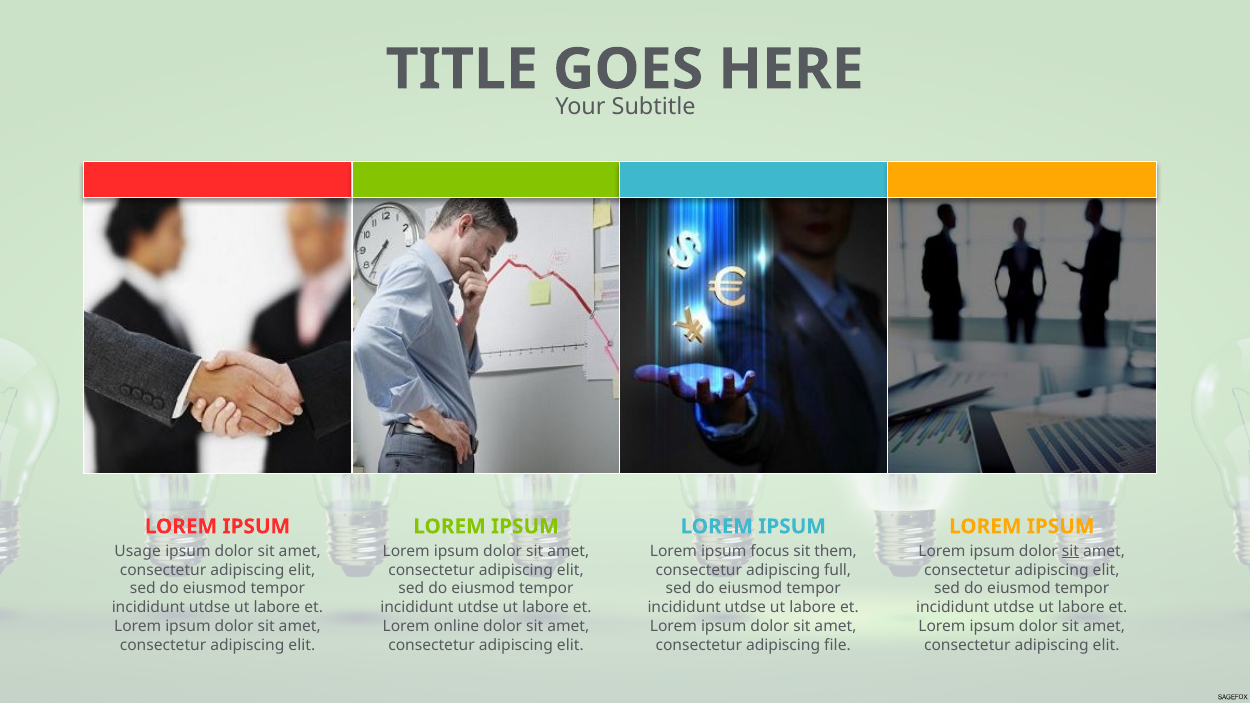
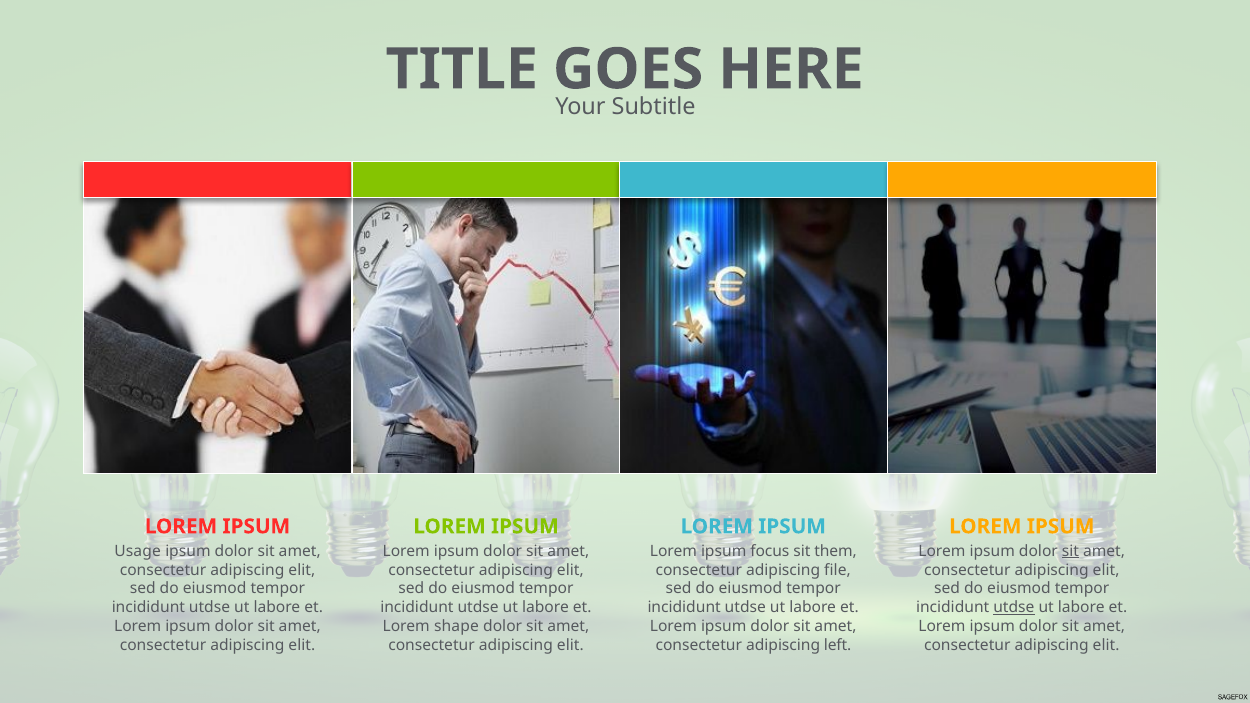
full: full -> file
utdse at (1014, 607) underline: none -> present
online: online -> shape
file: file -> left
